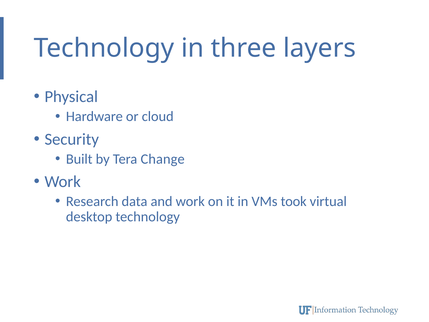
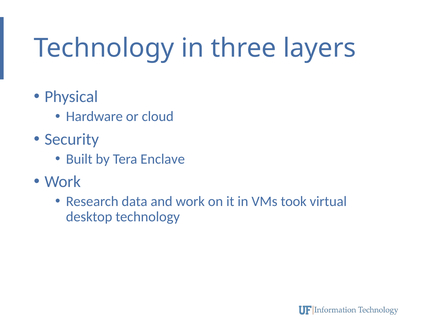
Change: Change -> Enclave
